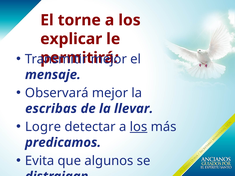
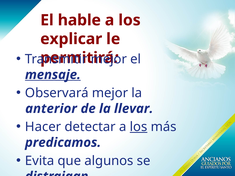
torne: torne -> hable
mensaje underline: none -> present
escribas: escribas -> anterior
Logre: Logre -> Hacer
